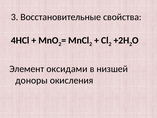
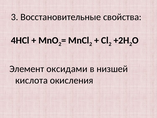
доноры: доноры -> кислота
